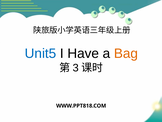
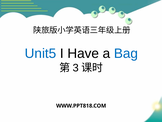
Bag colour: orange -> blue
